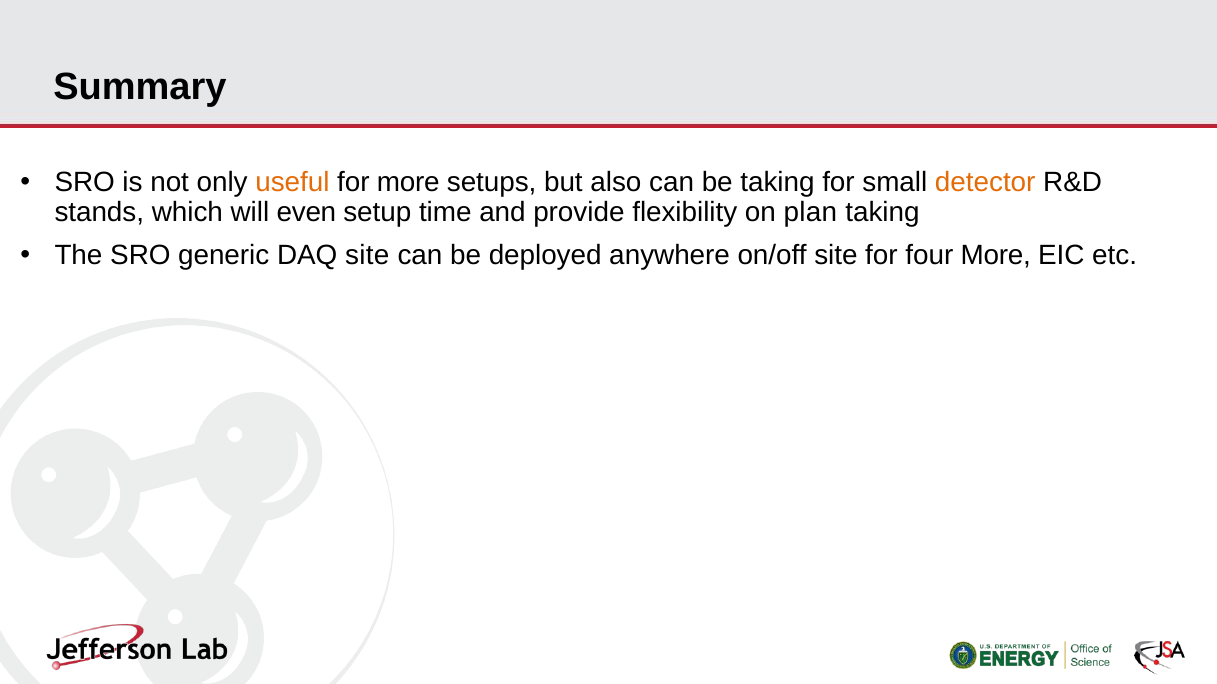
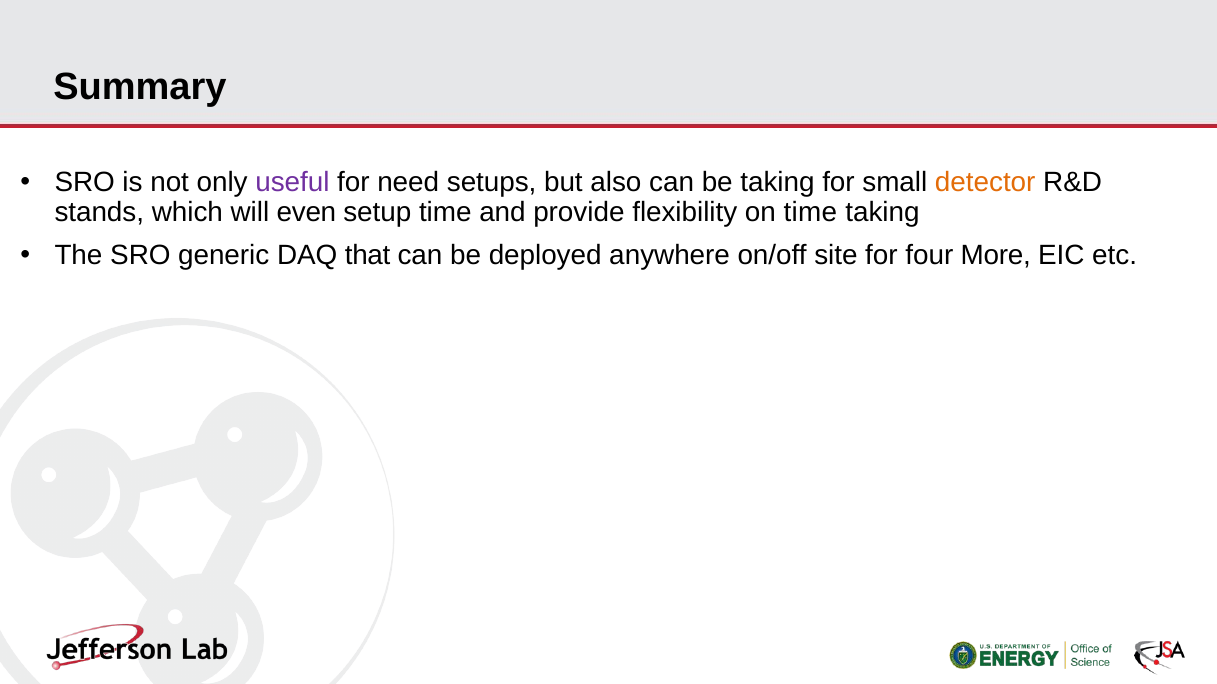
useful colour: orange -> purple
for more: more -> need
on plan: plan -> time
DAQ site: site -> that
